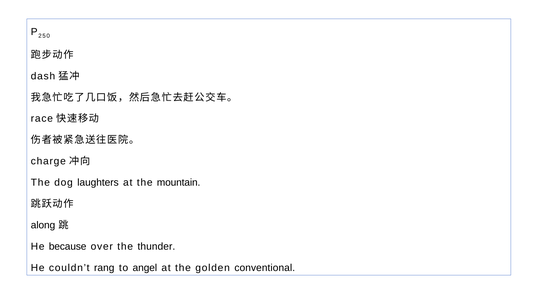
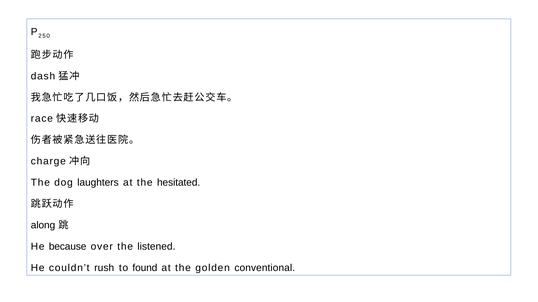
mountain: mountain -> hesitated
thunder: thunder -> listened
rang: rang -> rush
angel: angel -> found
